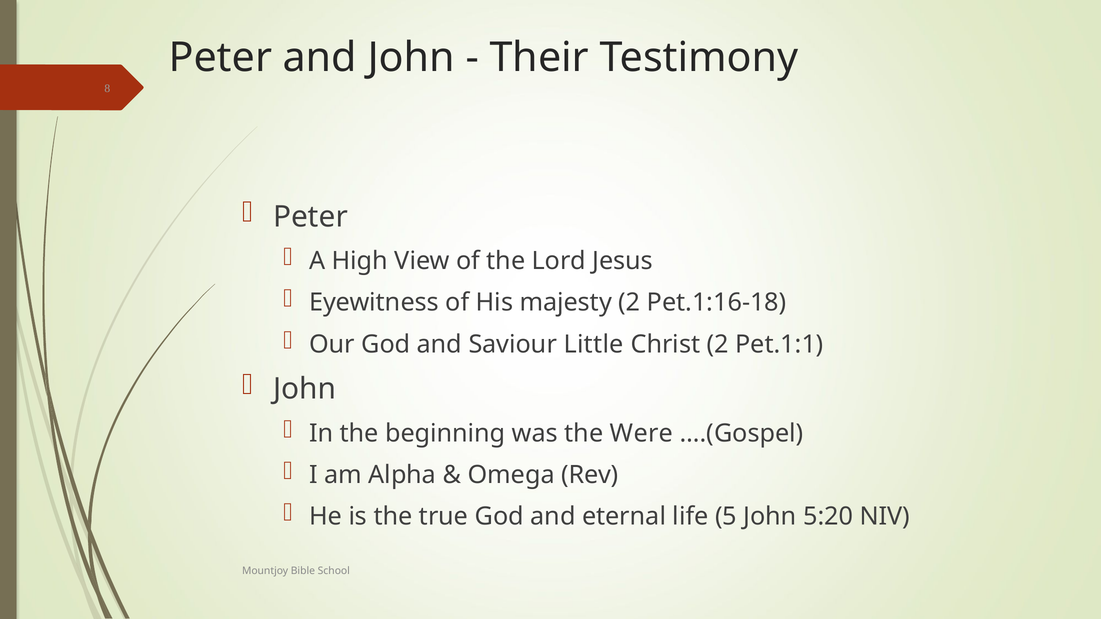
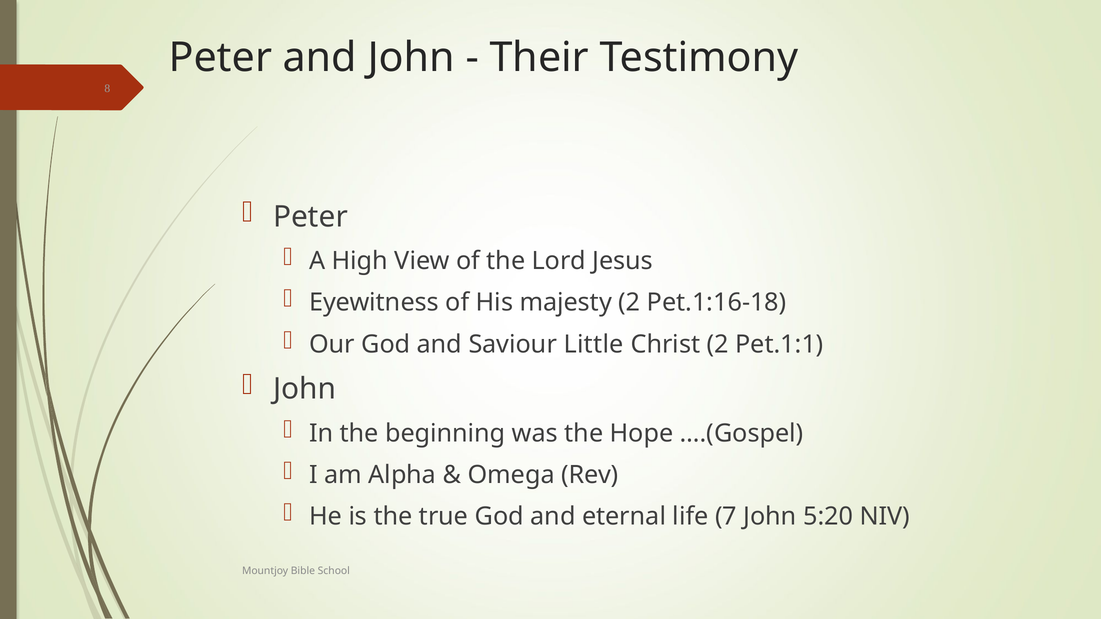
Were: Were -> Hope
5: 5 -> 7
